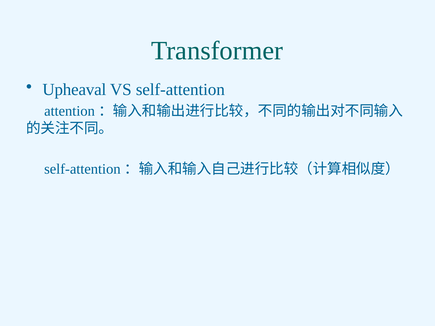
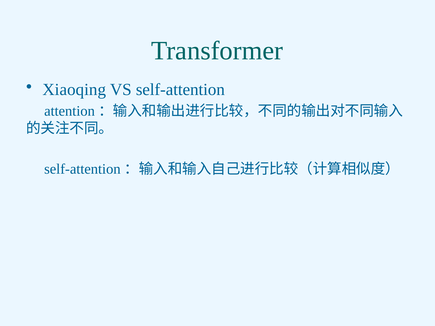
Upheaval: Upheaval -> Xiaoqing
